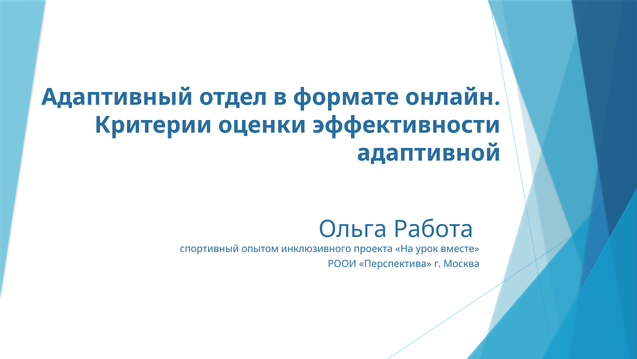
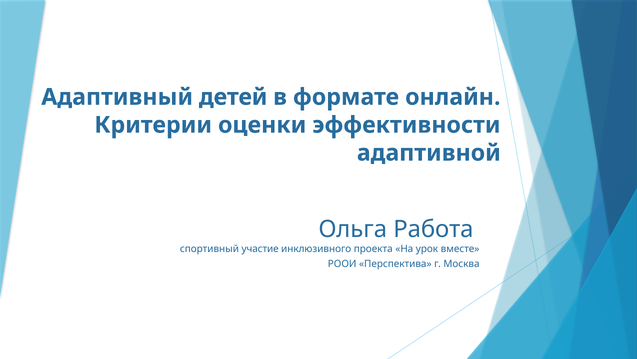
отдел: отдел -> детей
опытом: опытом -> участие
